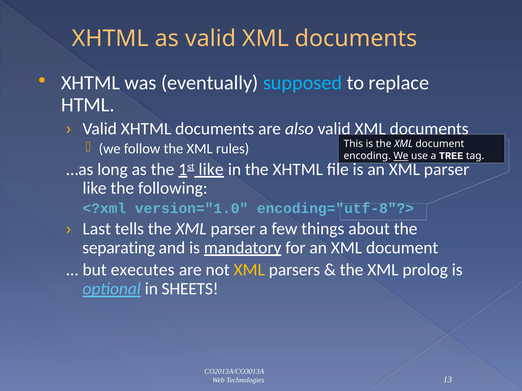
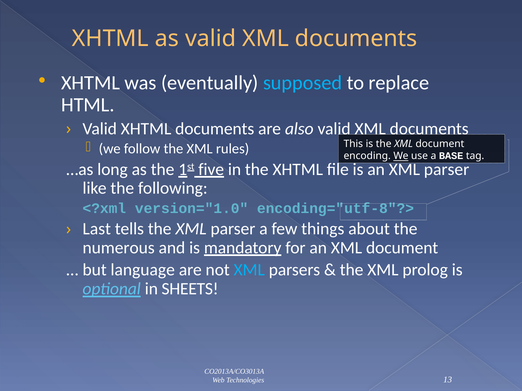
TREE: TREE -> BASE
1st like: like -> five
separating: separating -> numerous
executes: executes -> language
XML at (249, 270) colour: yellow -> light blue
